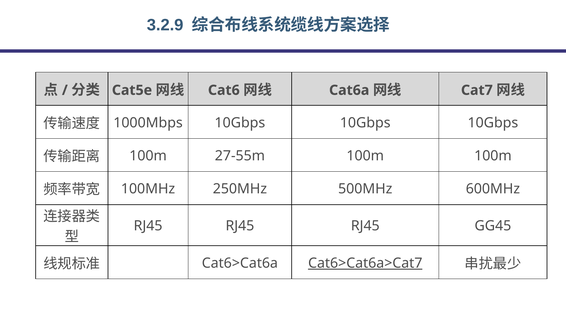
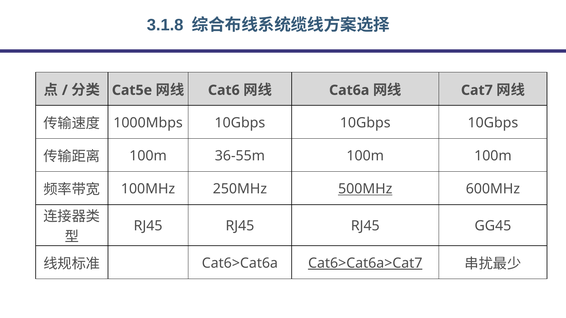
3.2.9: 3.2.9 -> 3.1.8
27-55m: 27-55m -> 36-55m
500MHz underline: none -> present
